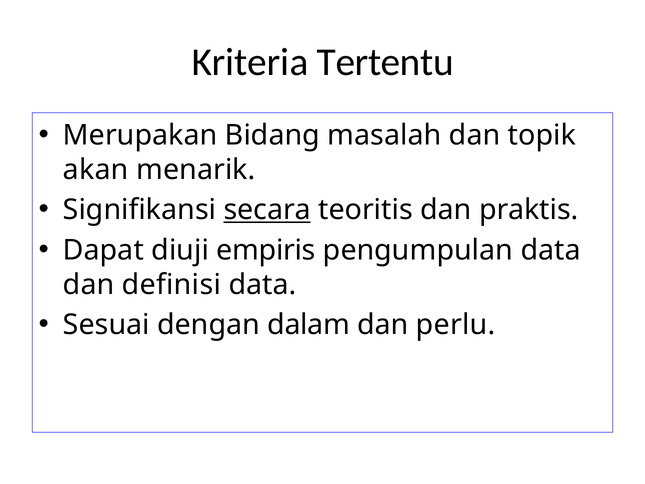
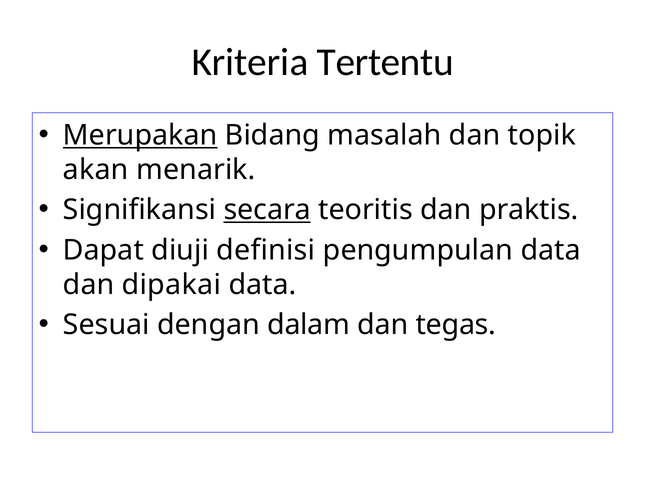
Merupakan underline: none -> present
empiris: empiris -> definisi
definisi: definisi -> dipakai
perlu: perlu -> tegas
